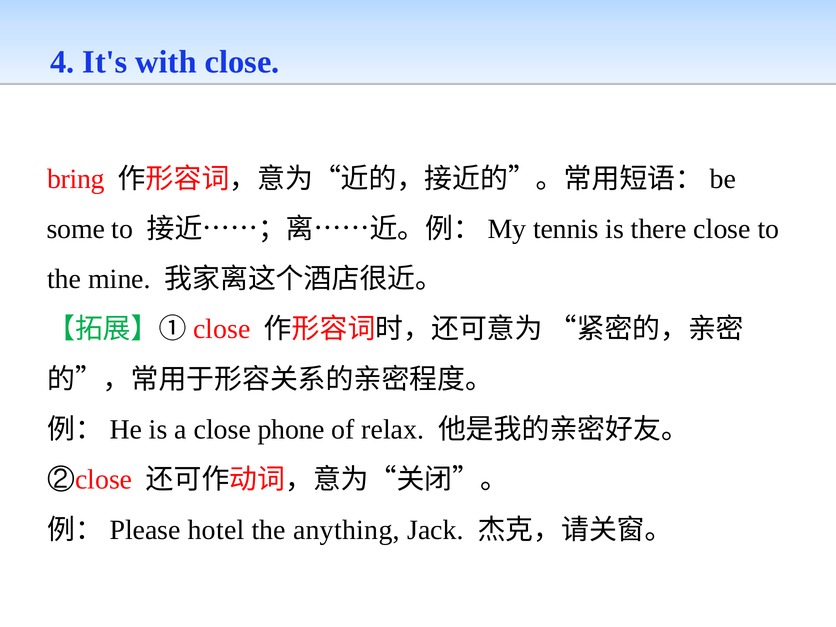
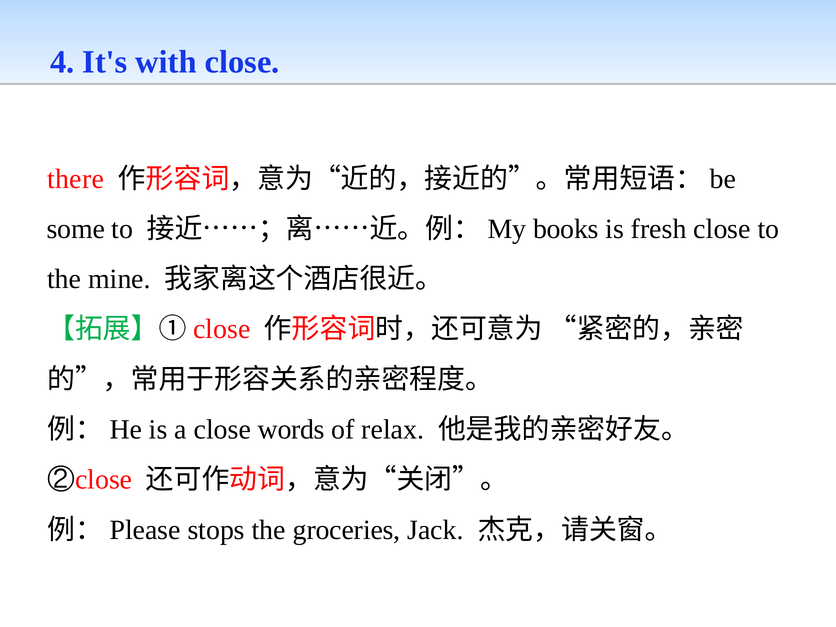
bring: bring -> there
tennis: tennis -> books
there: there -> fresh
phone: phone -> words
hotel: hotel -> stops
anything: anything -> groceries
